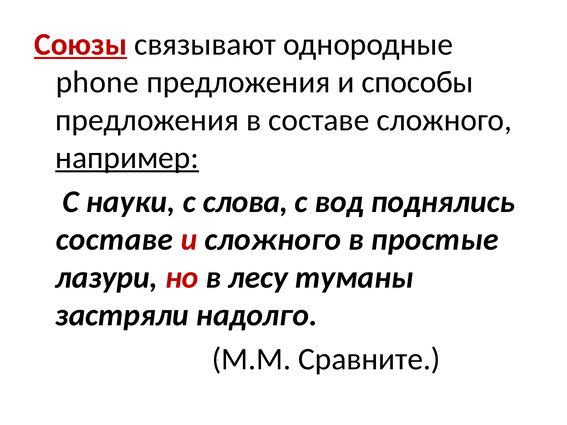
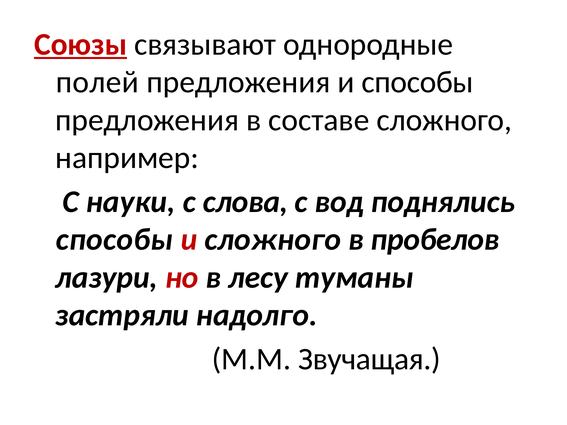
phone: phone -> полей
например underline: present -> none
составе at (114, 240): составе -> способы
простые: простые -> пробелов
Сравните: Сравните -> Звучащая
